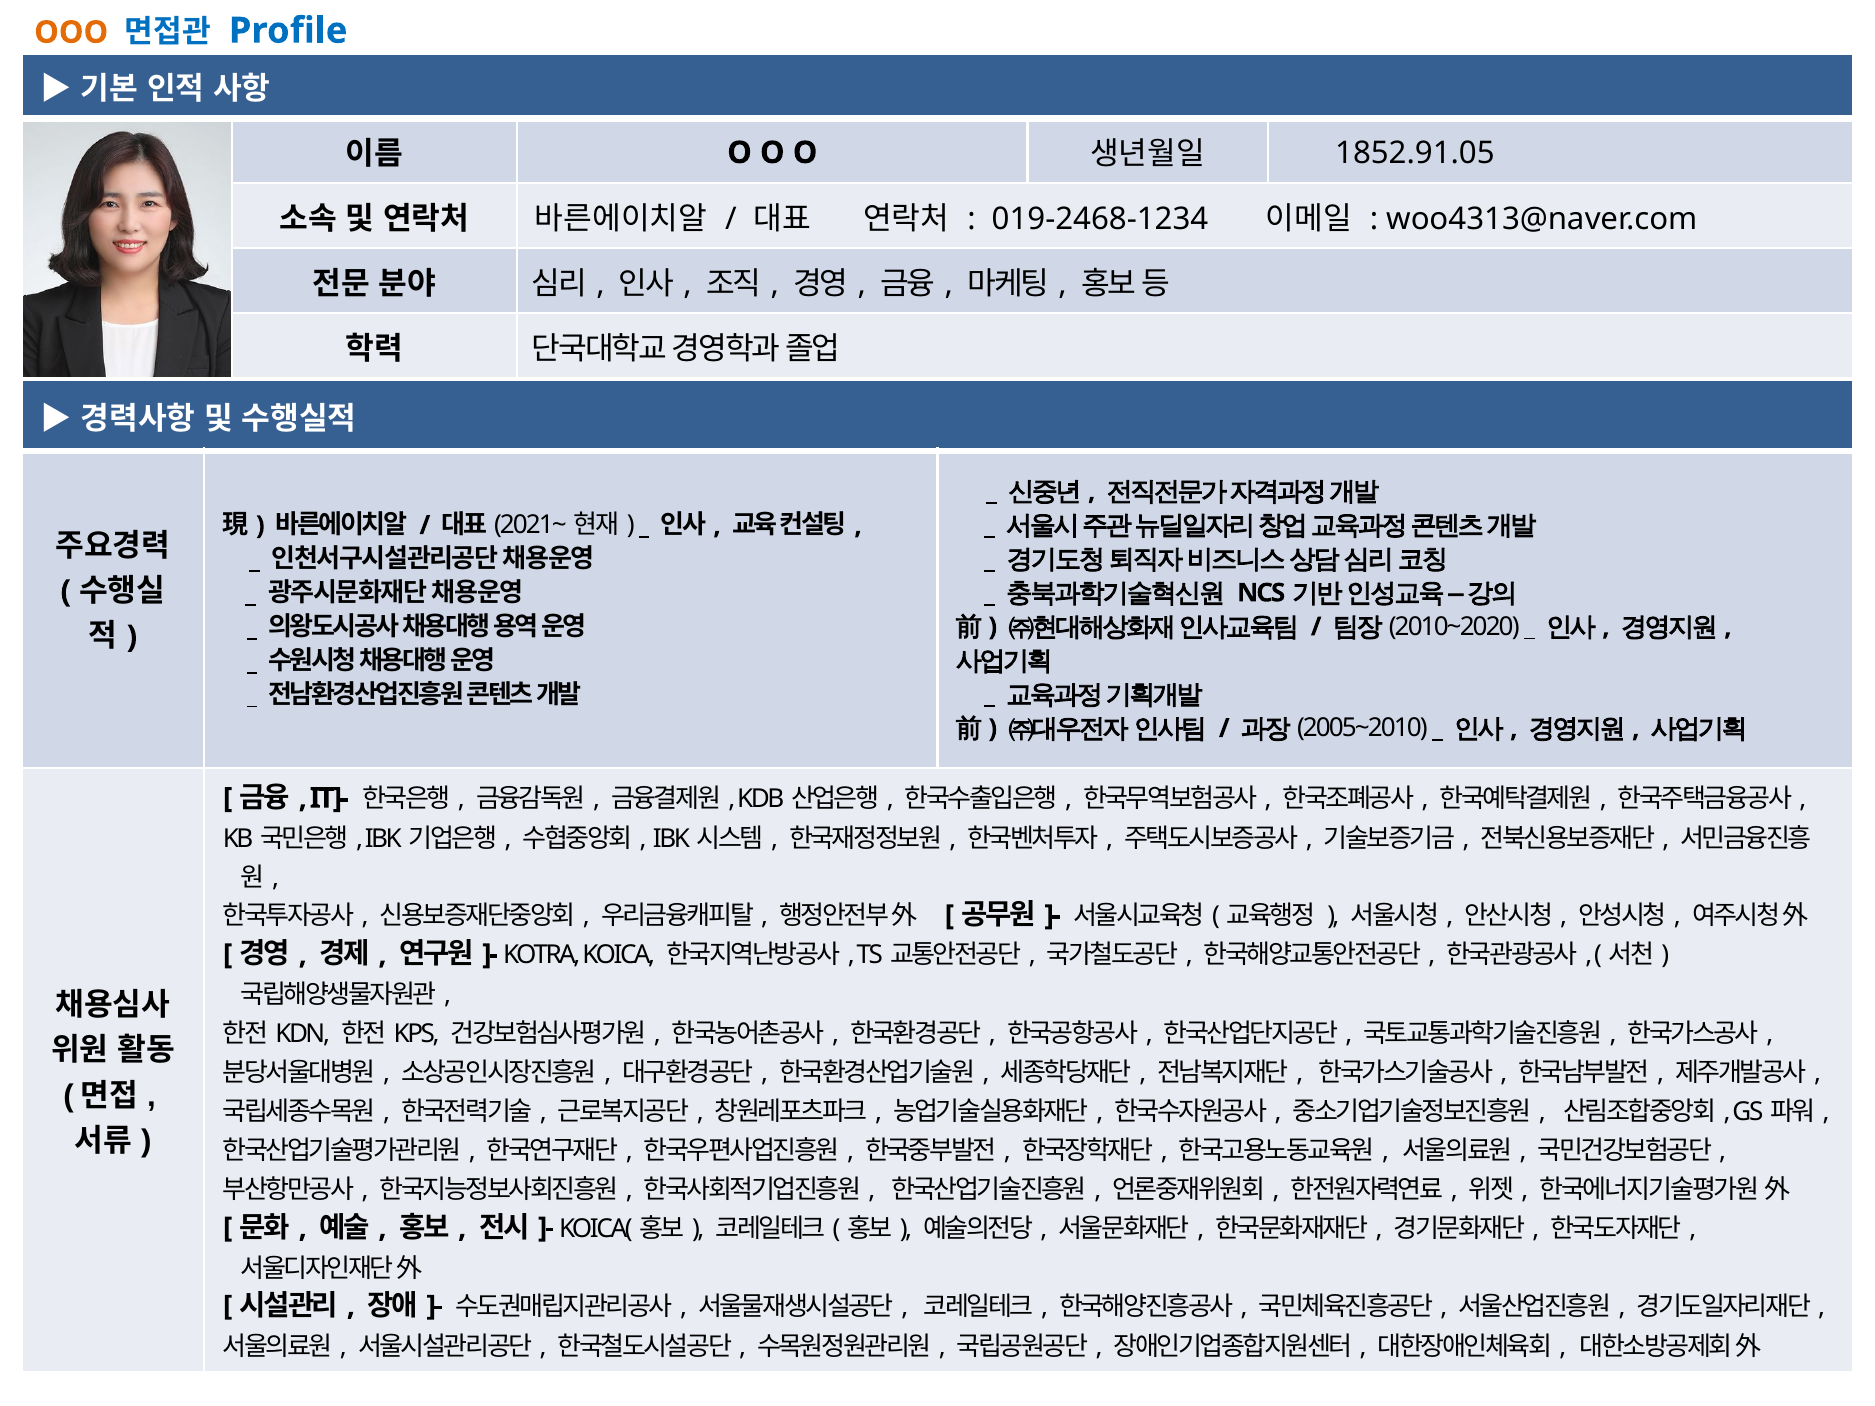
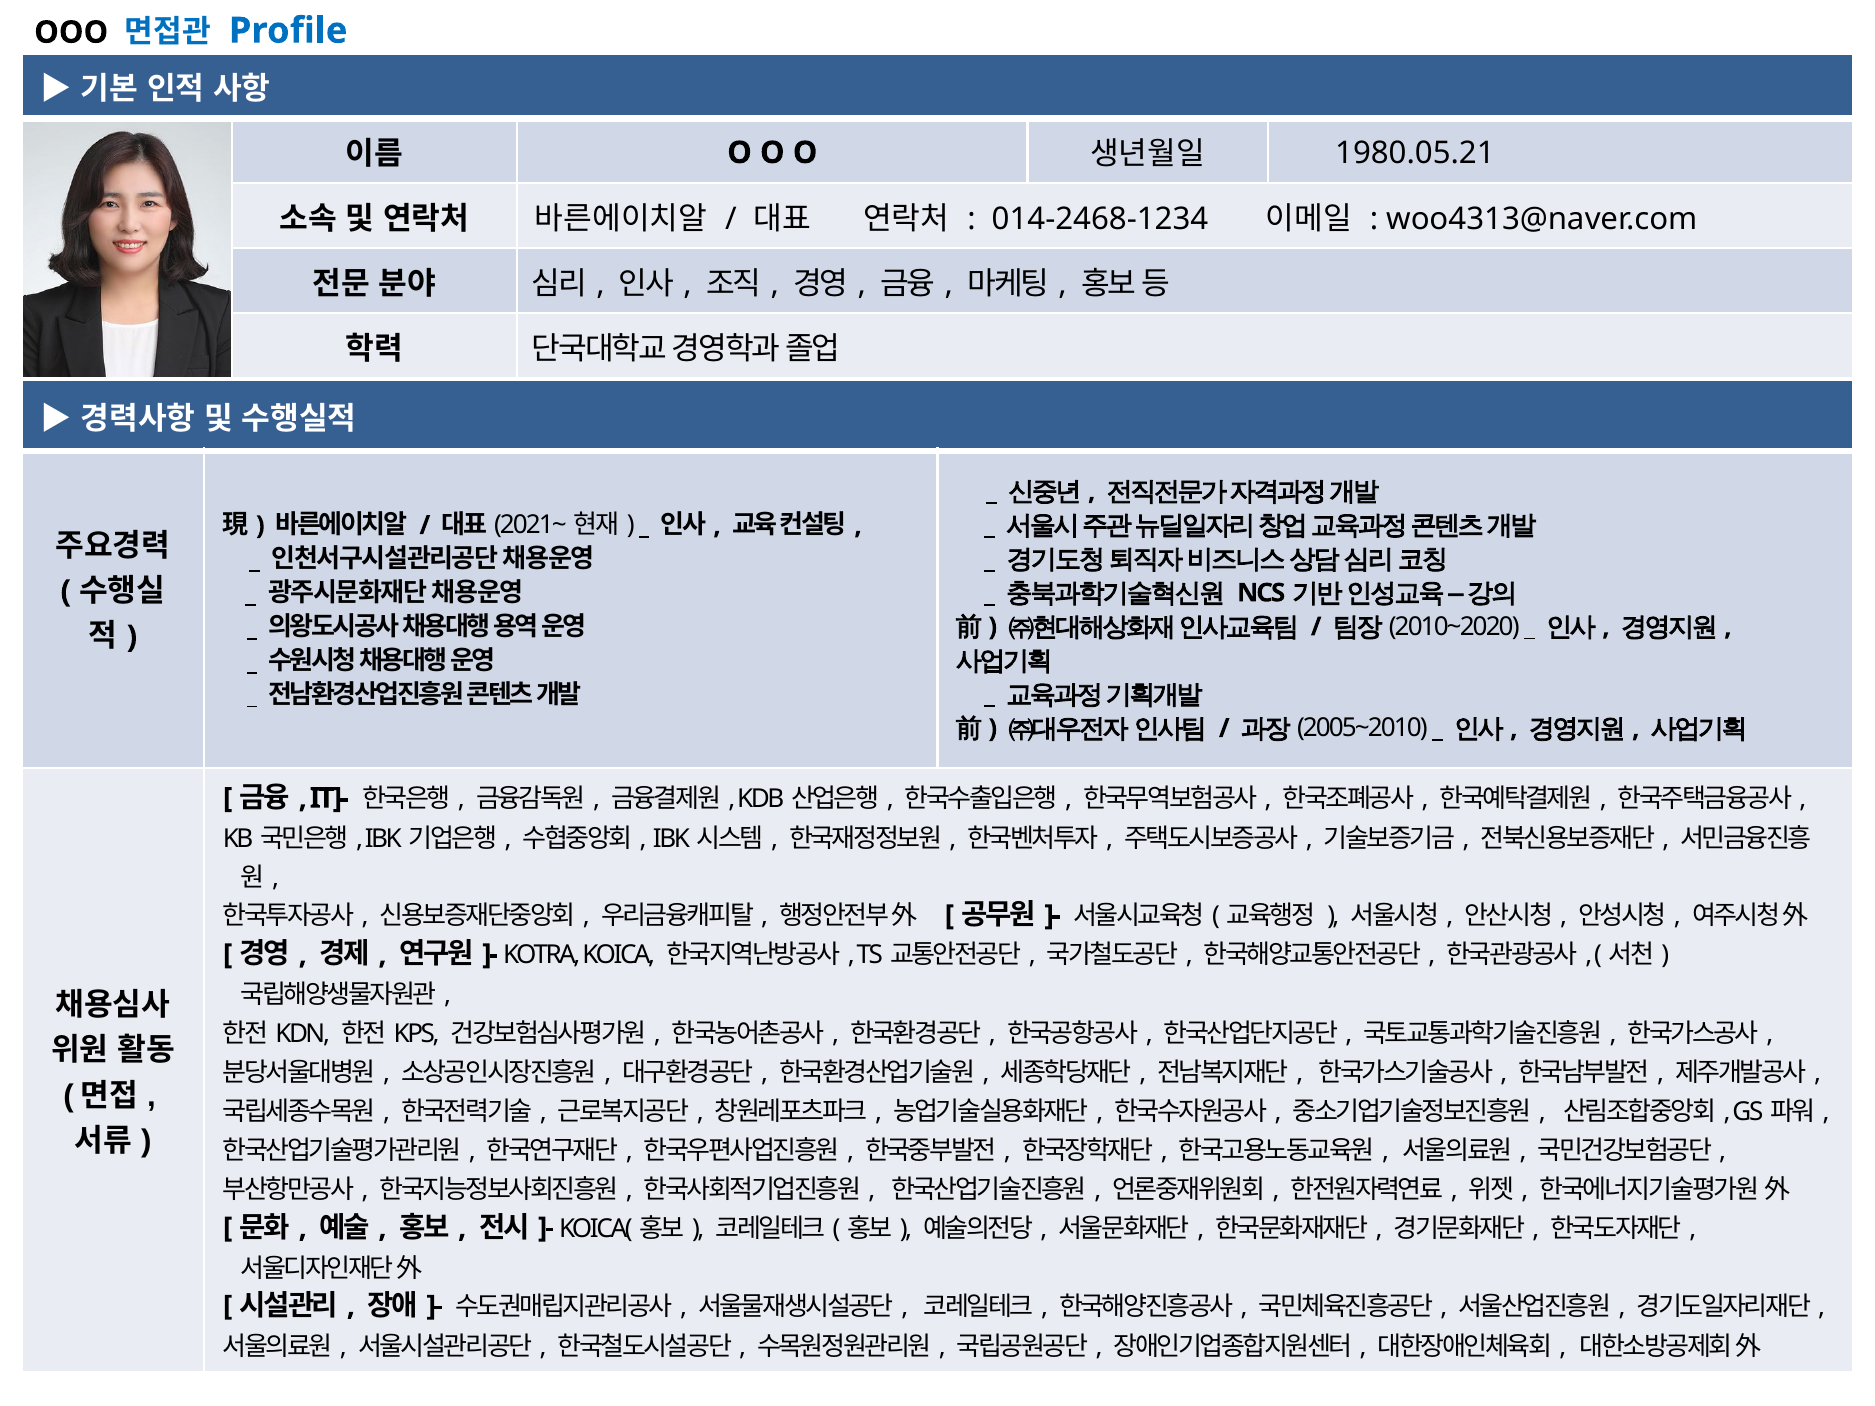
OOO colour: orange -> black
1852.91.05: 1852.91.05 -> 1980.05.21
019-2468-1234: 019-2468-1234 -> 014-2468-1234
